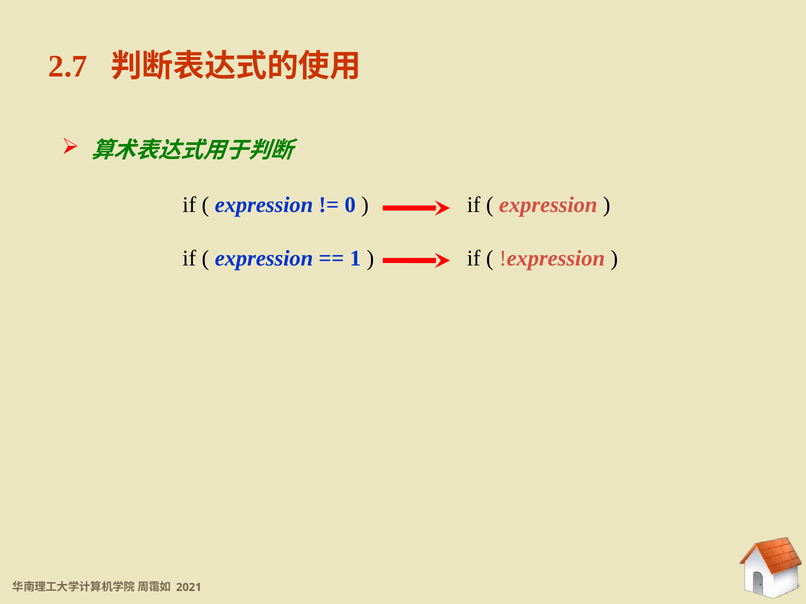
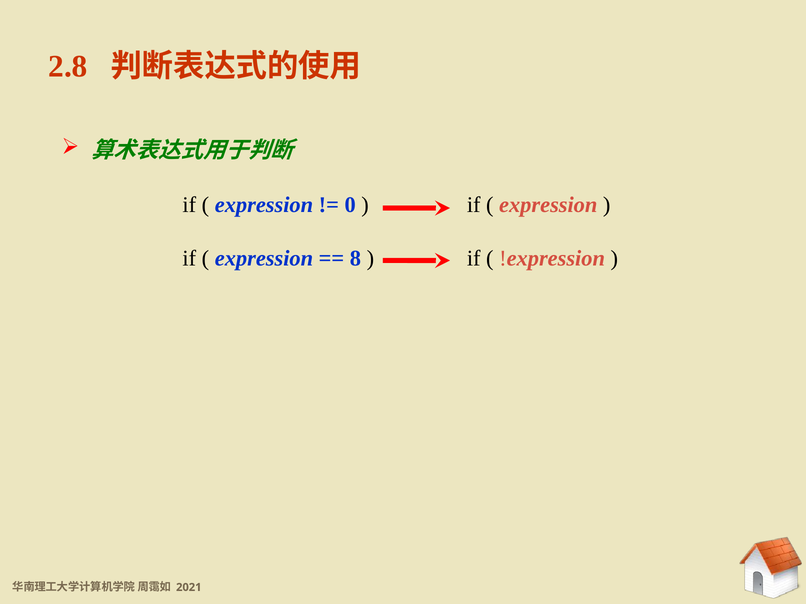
2.7: 2.7 -> 2.8
1: 1 -> 8
